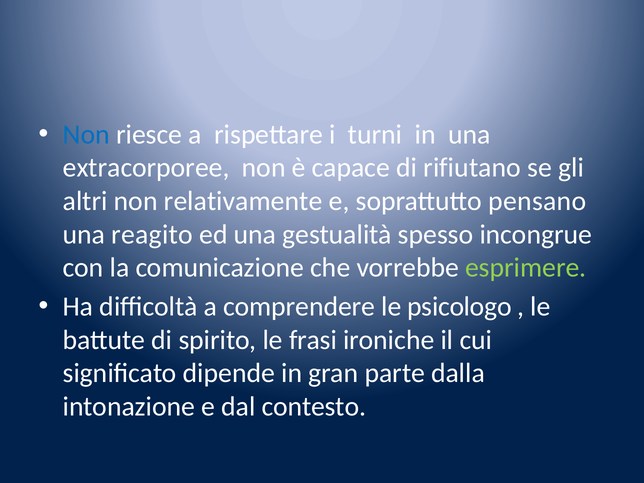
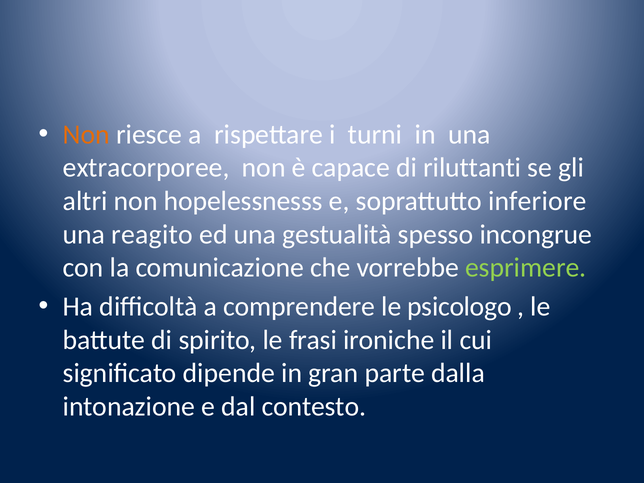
Non at (86, 135) colour: blue -> orange
rifiutano: rifiutano -> riluttanti
relativamente: relativamente -> hopelessnesss
pensano: pensano -> inferiore
